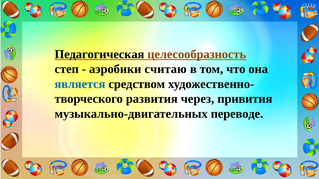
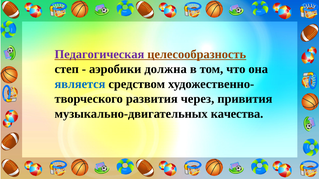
Педагогическая colour: black -> purple
считаю: считаю -> должна
переводе: переводе -> качества
